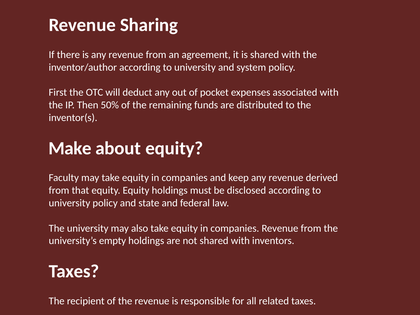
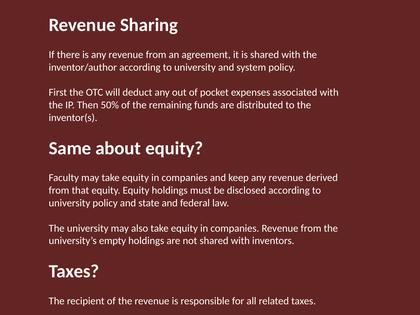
Make: Make -> Same
